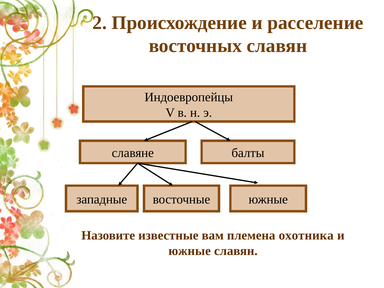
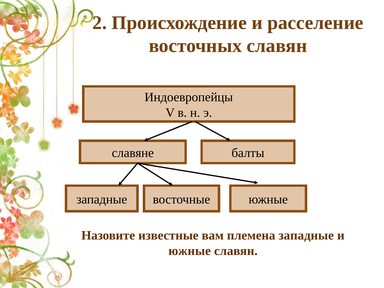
племена охотника: охотника -> западные
